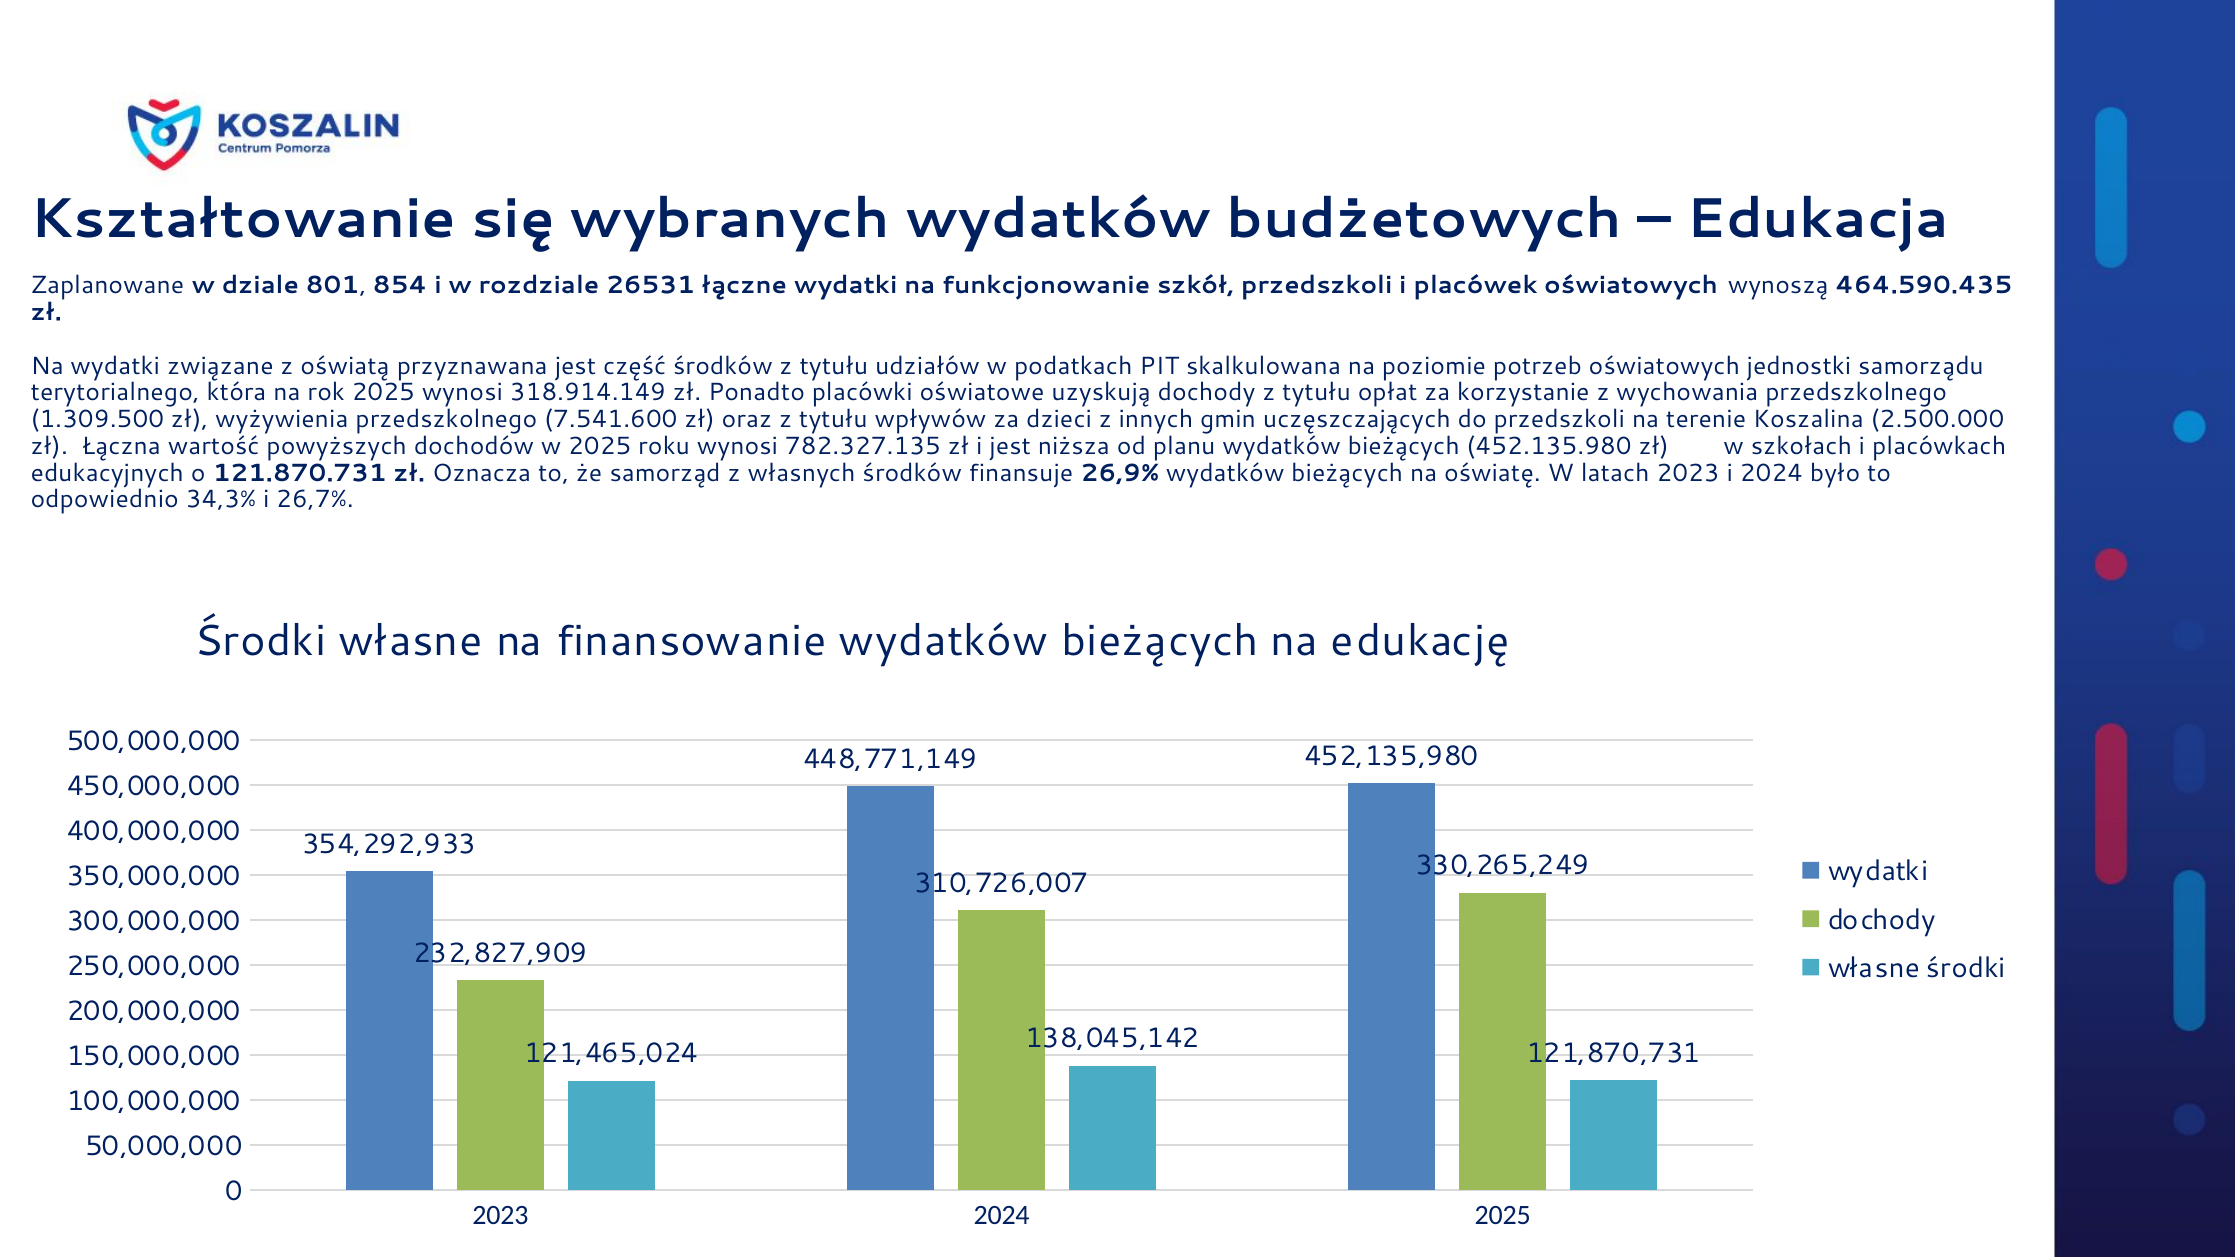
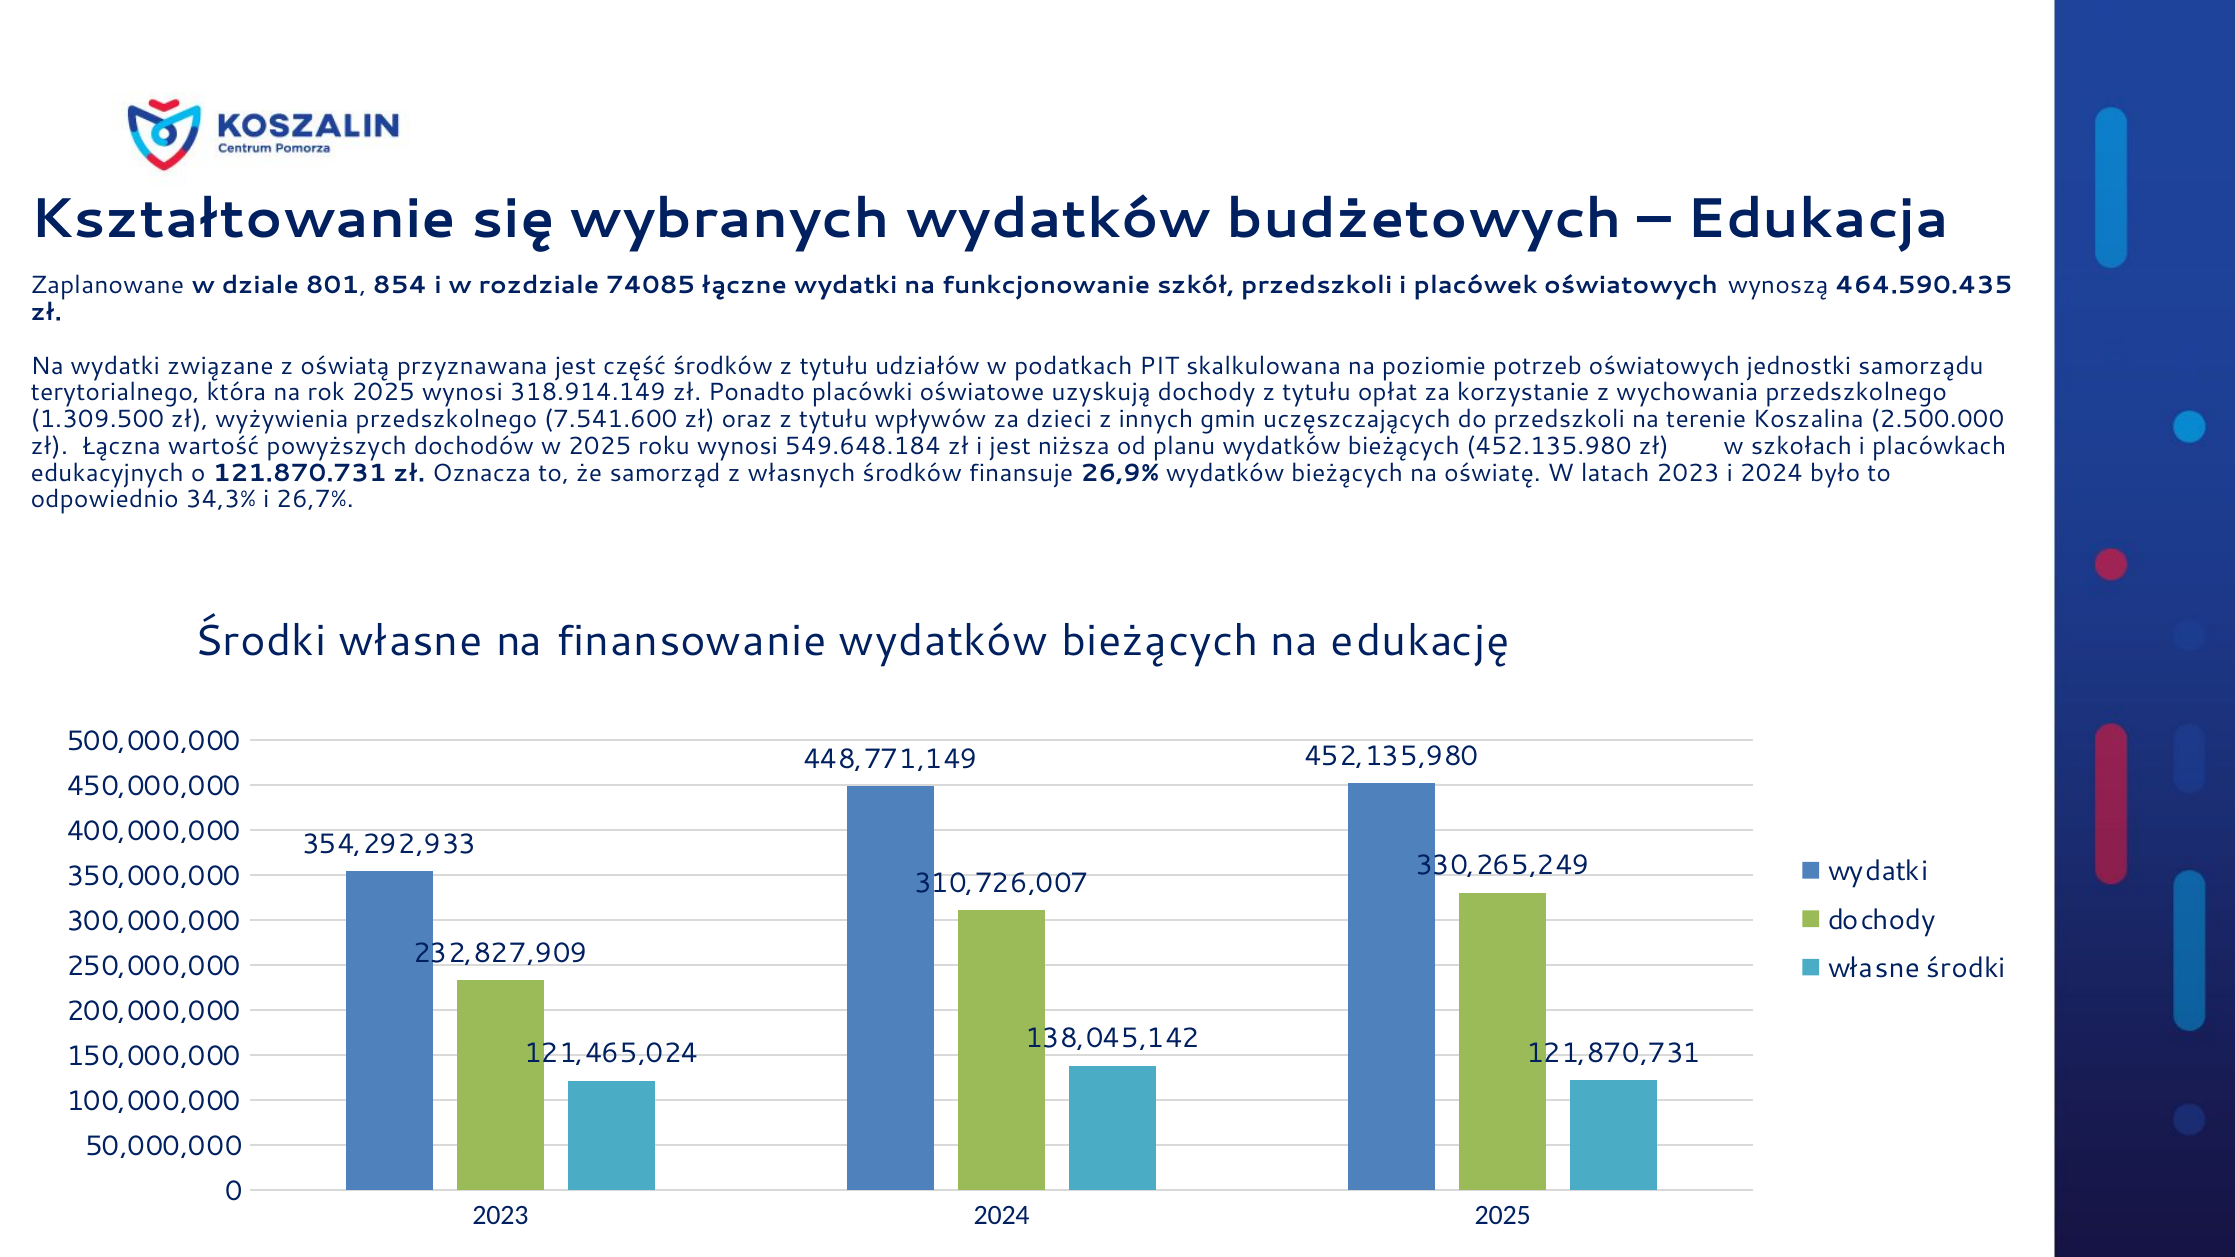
26531: 26531 -> 74085
782.327.135: 782.327.135 -> 549.648.184
